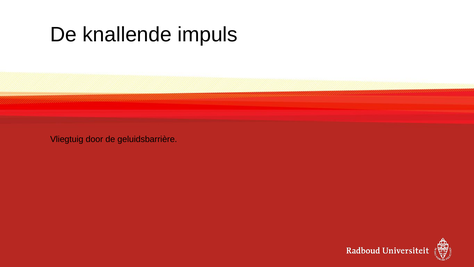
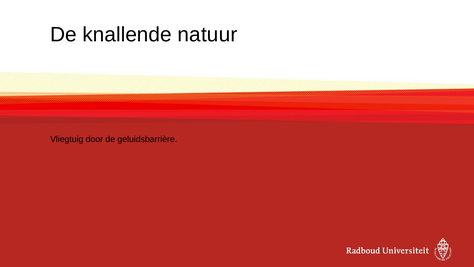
impuls: impuls -> natuur
